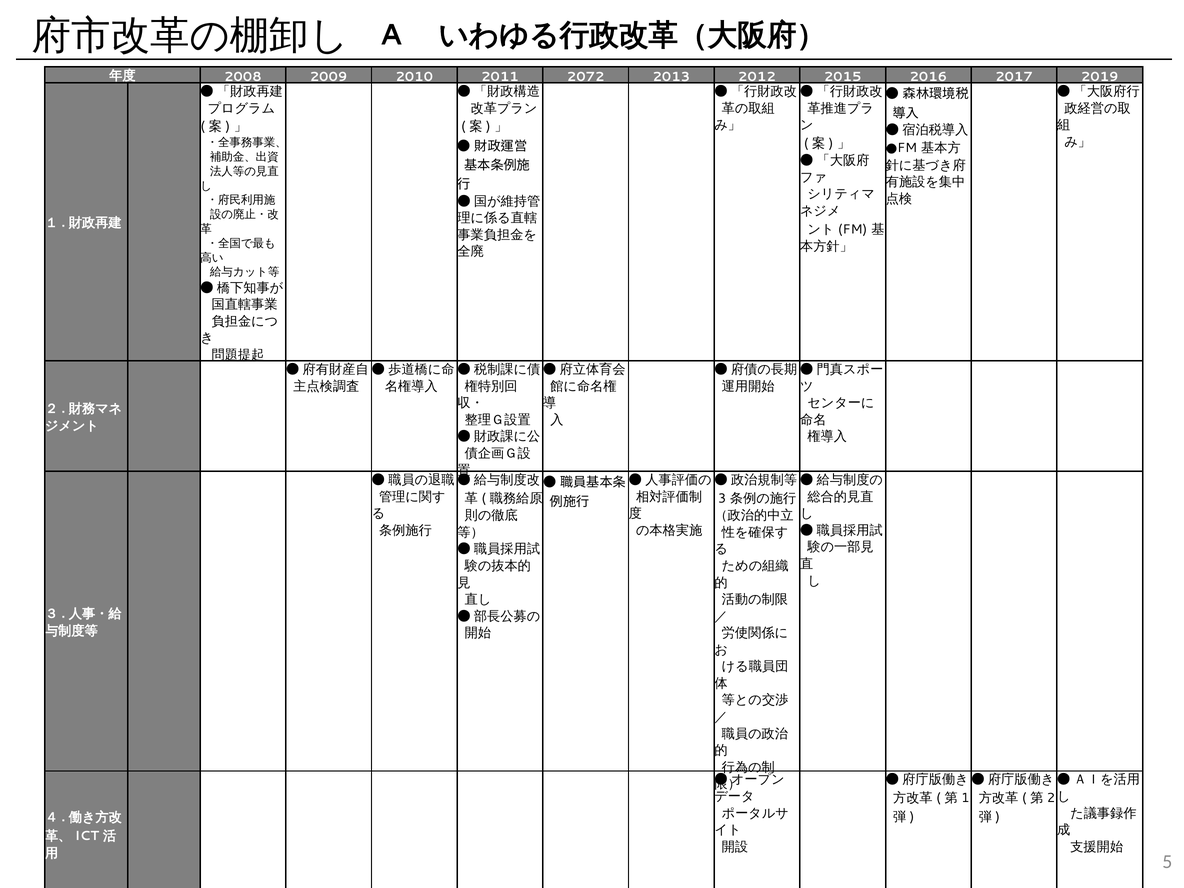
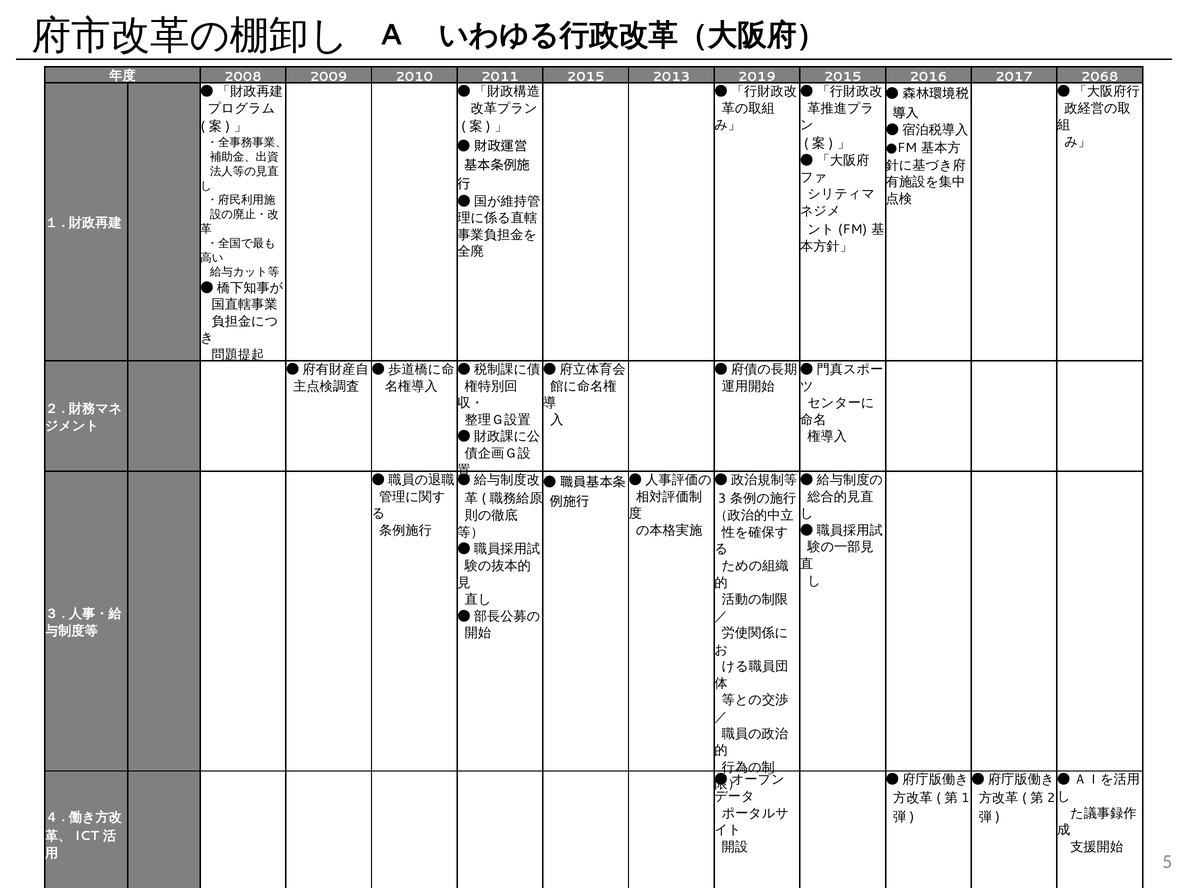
2011 2072: 2072 -> 2015
2012: 2012 -> 2019
2019: 2019 -> 2068
